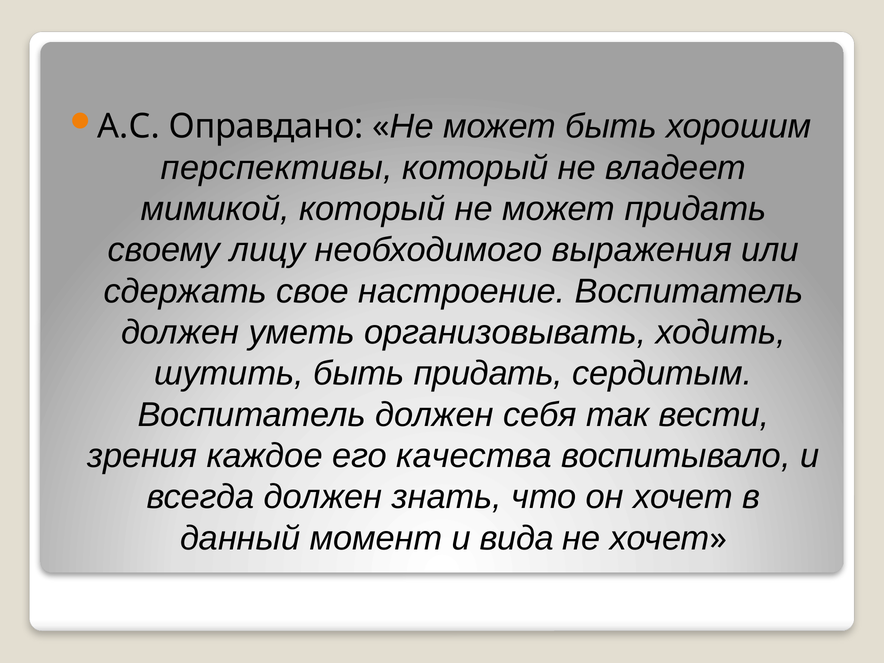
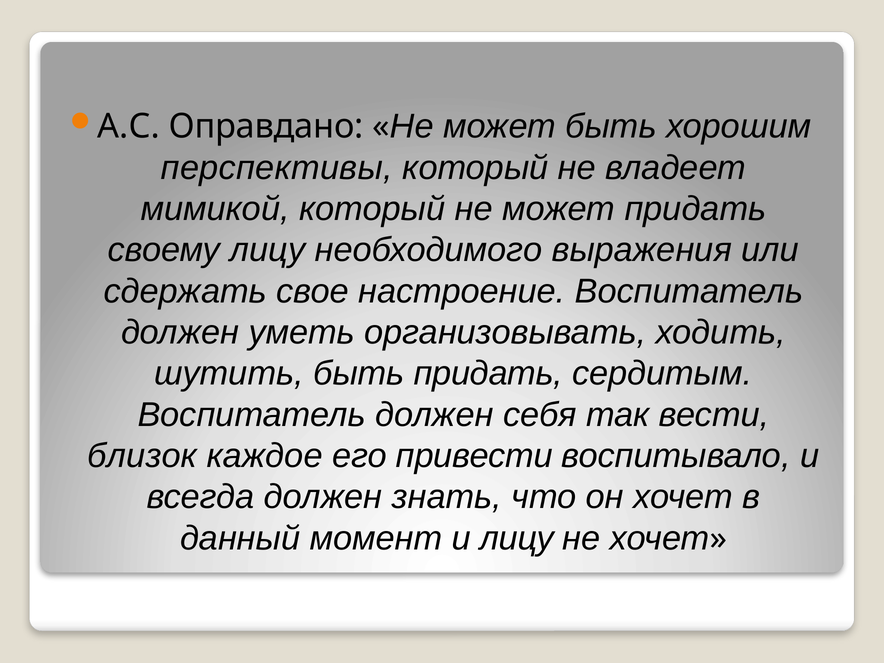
зрения: зрения -> близок
качества: качества -> привести
и вида: вида -> лицу
